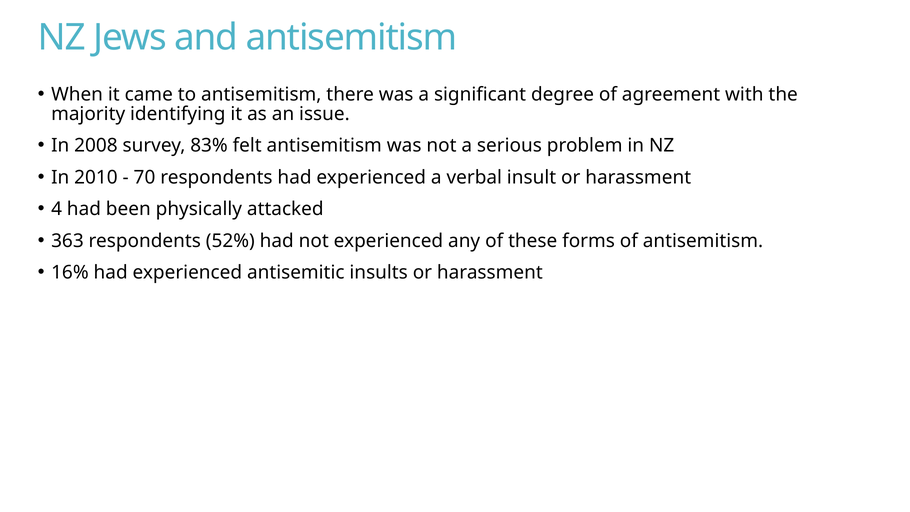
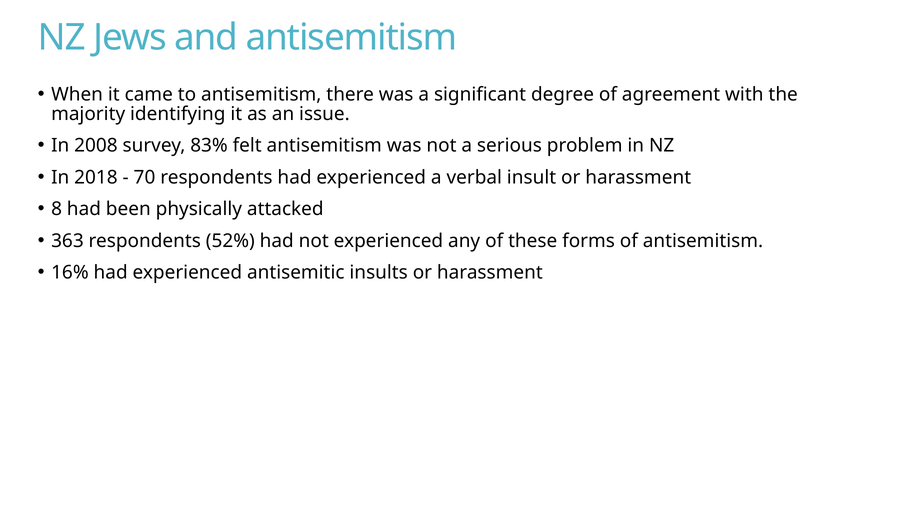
2010: 2010 -> 2018
4: 4 -> 8
